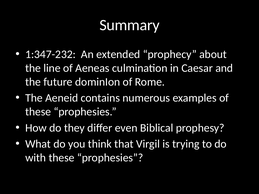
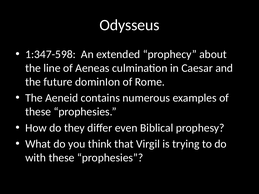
Summary: Summary -> Odysseus
1:347-232: 1:347-232 -> 1:347-598
